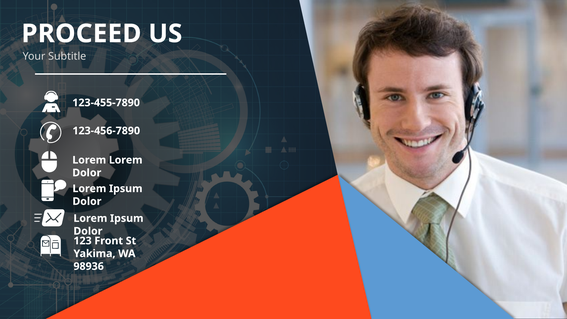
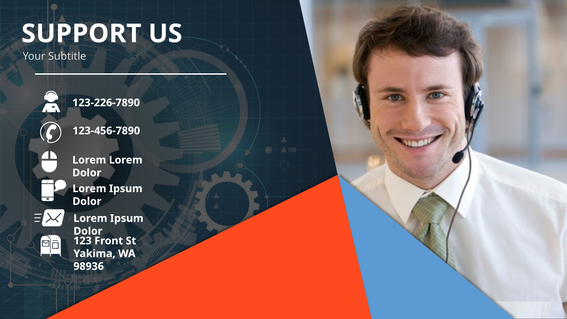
PROCEED: PROCEED -> SUPPORT
123-455-7890: 123-455-7890 -> 123-226-7890
